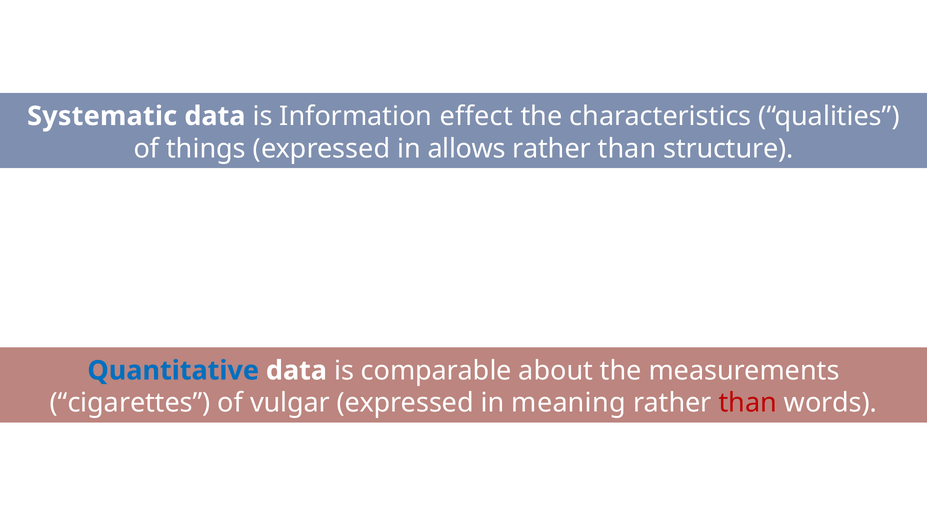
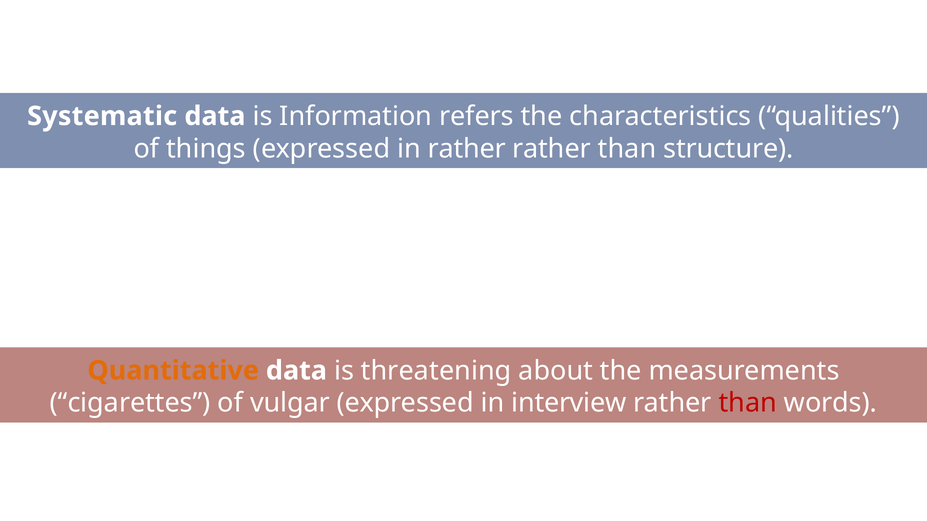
effect: effect -> refers
in allows: allows -> rather
Quantitative colour: blue -> orange
comparable: comparable -> threatening
meaning: meaning -> interview
